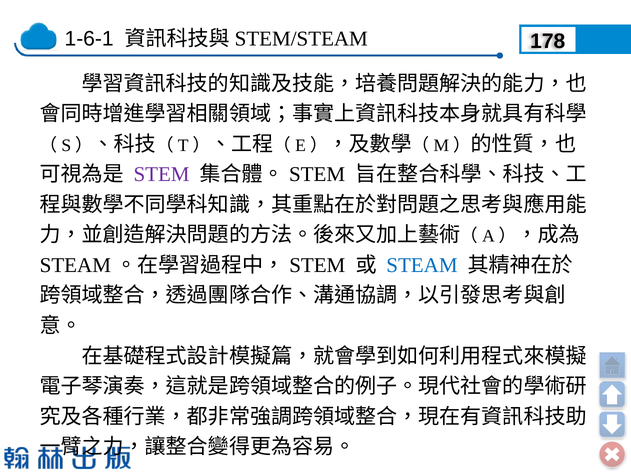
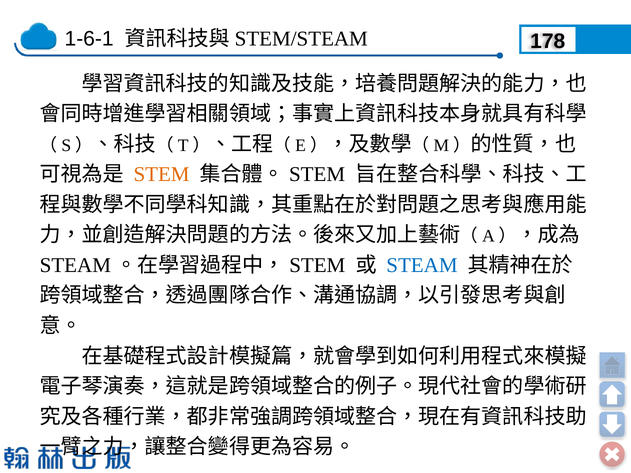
STEM colour: purple -> orange
